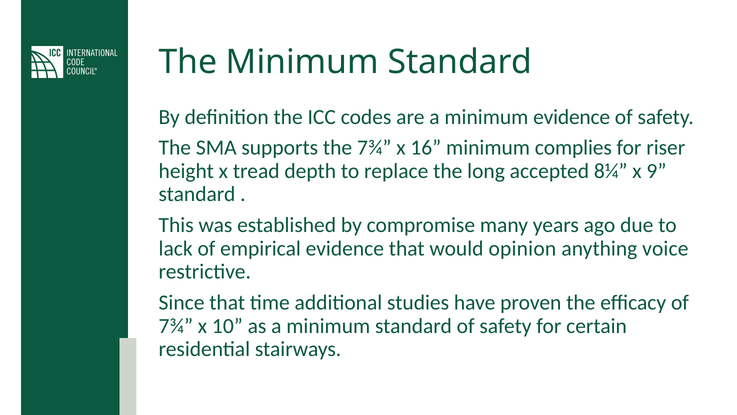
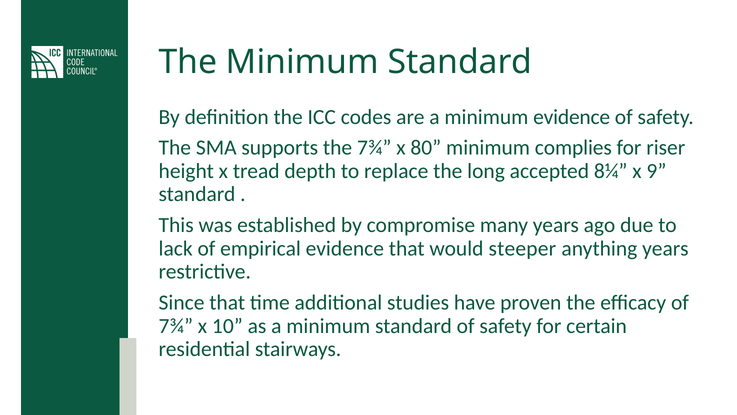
16: 16 -> 80
opinion: opinion -> steeper
anything voice: voice -> years
